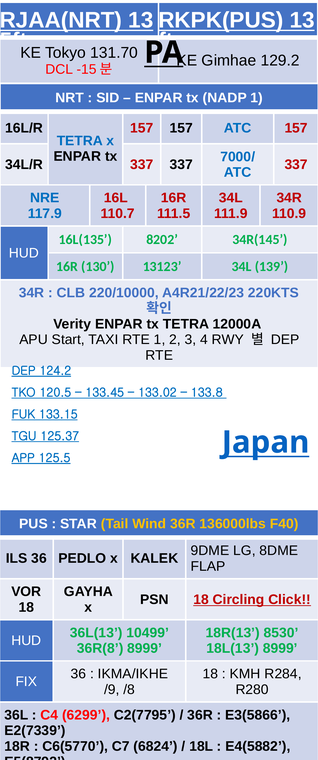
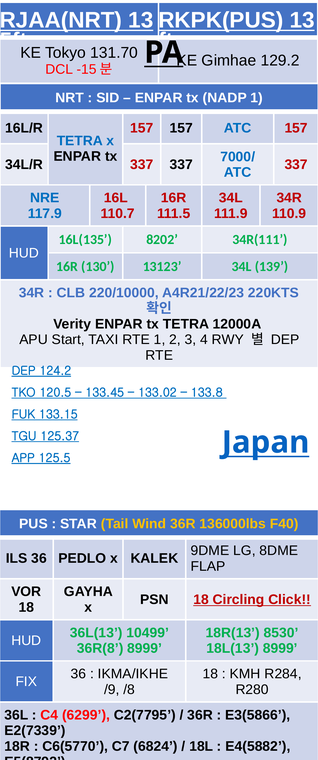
34R(145: 34R(145 -> 34R(111
